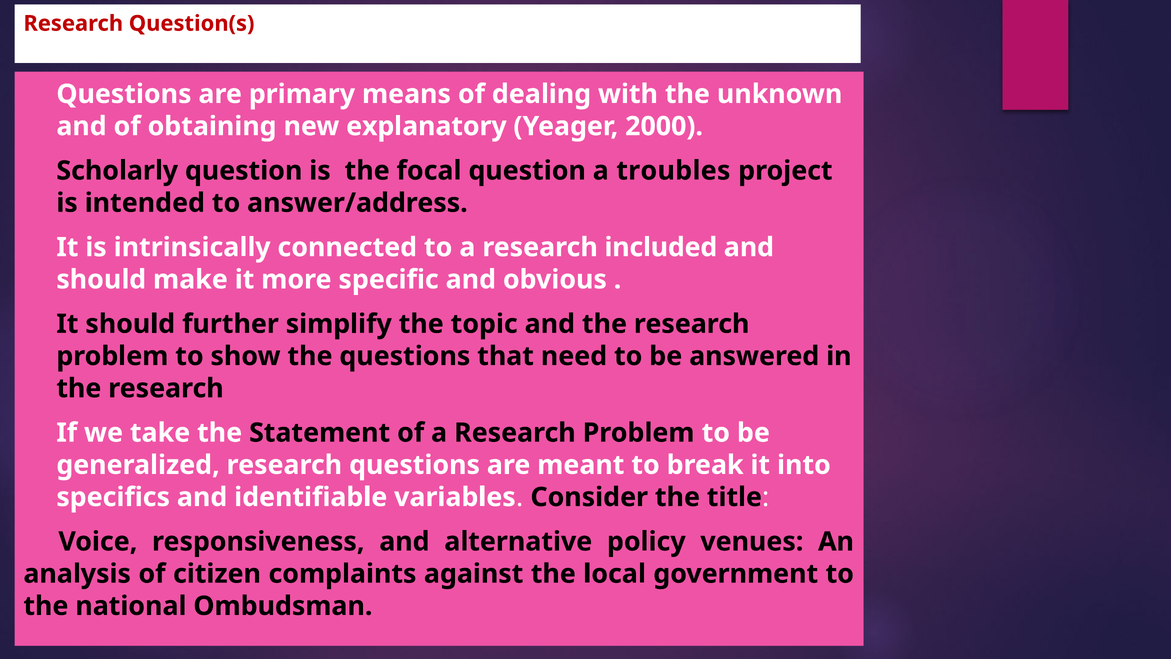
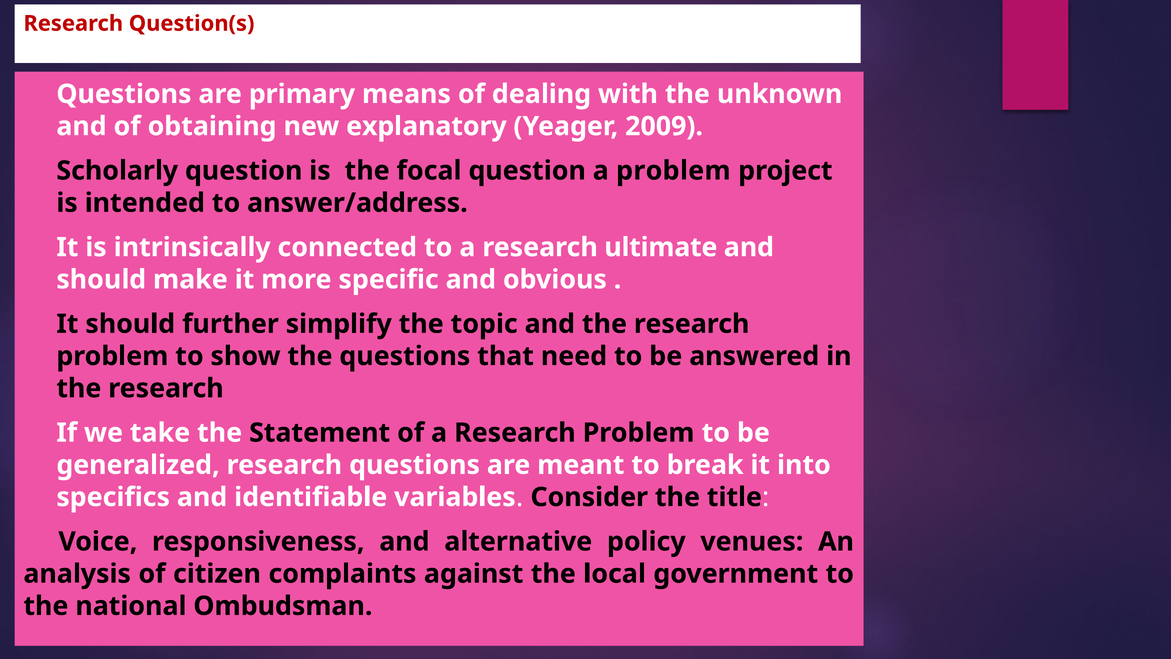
2000: 2000 -> 2009
a troubles: troubles -> problem
included: included -> ultimate
